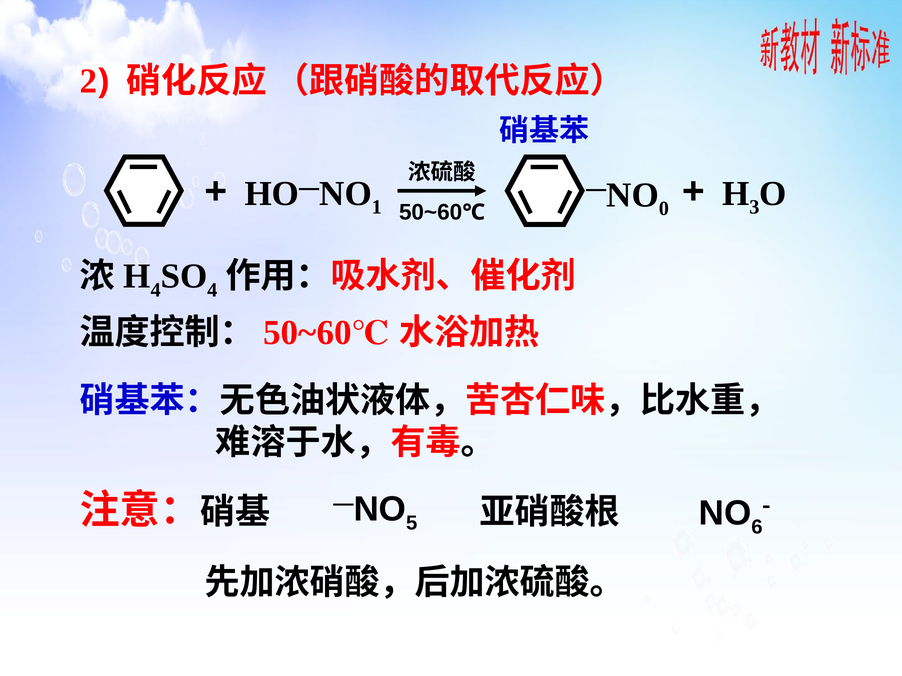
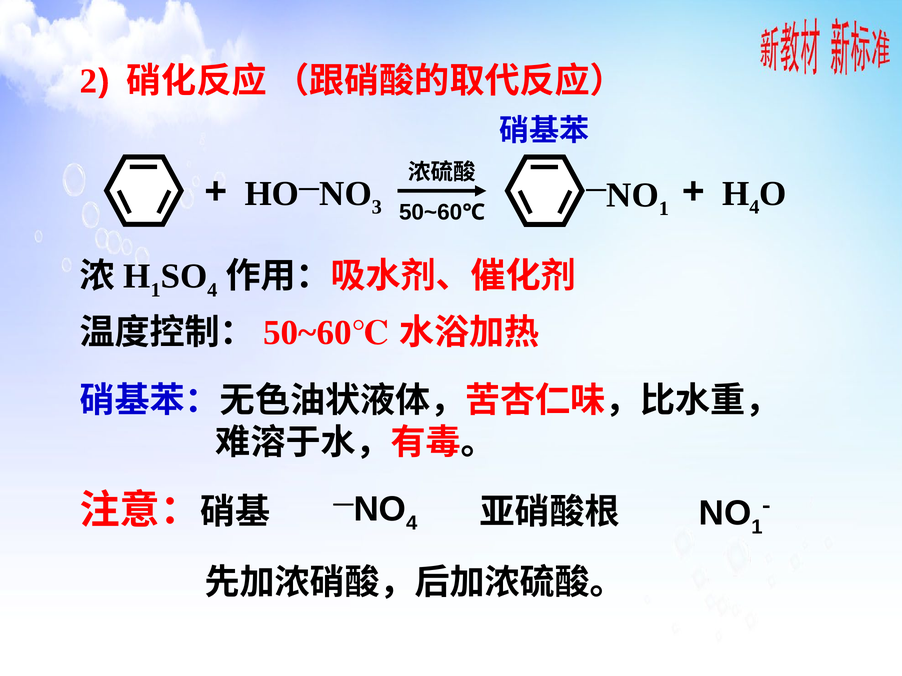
0 at (664, 209): 0 -> 1
1: 1 -> 3
3 at (754, 207): 3 -> 4
4 at (156, 290): 4 -> 1
5 at (412, 523): 5 -> 4
6 at (757, 527): 6 -> 1
